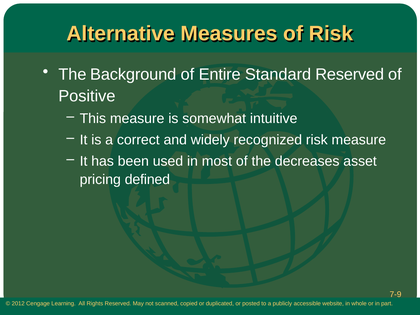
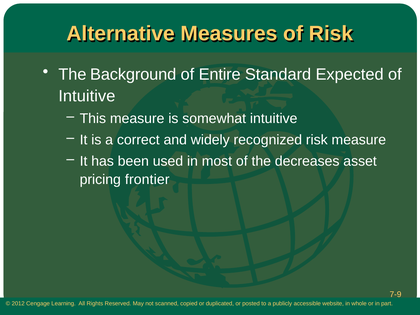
Standard Reserved: Reserved -> Expected
Positive at (87, 96): Positive -> Intuitive
defined: defined -> frontier
